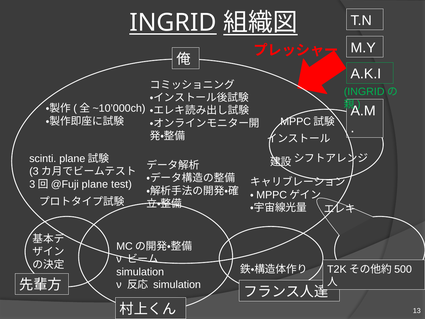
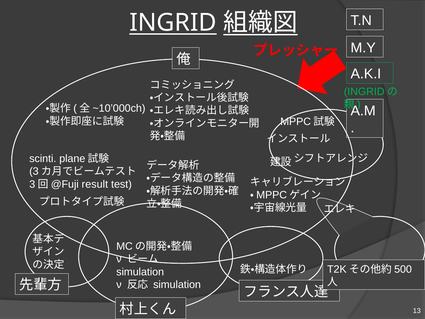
plane: plane -> result
